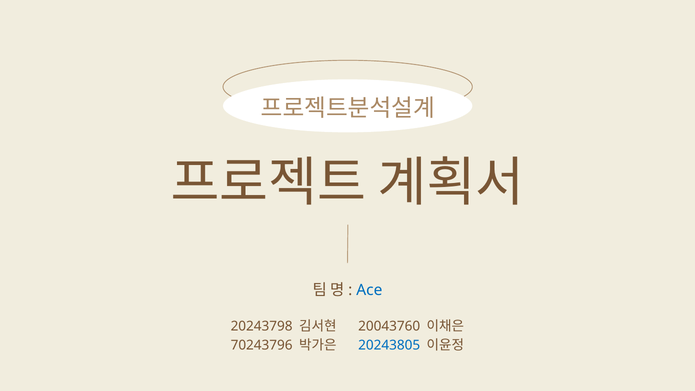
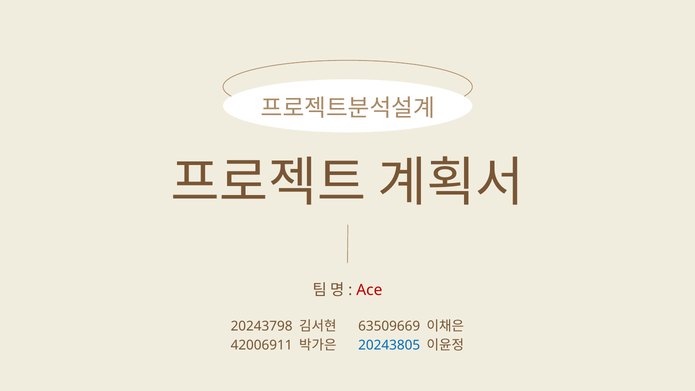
Ace colour: blue -> red
20043760: 20043760 -> 63509669
70243796: 70243796 -> 42006911
